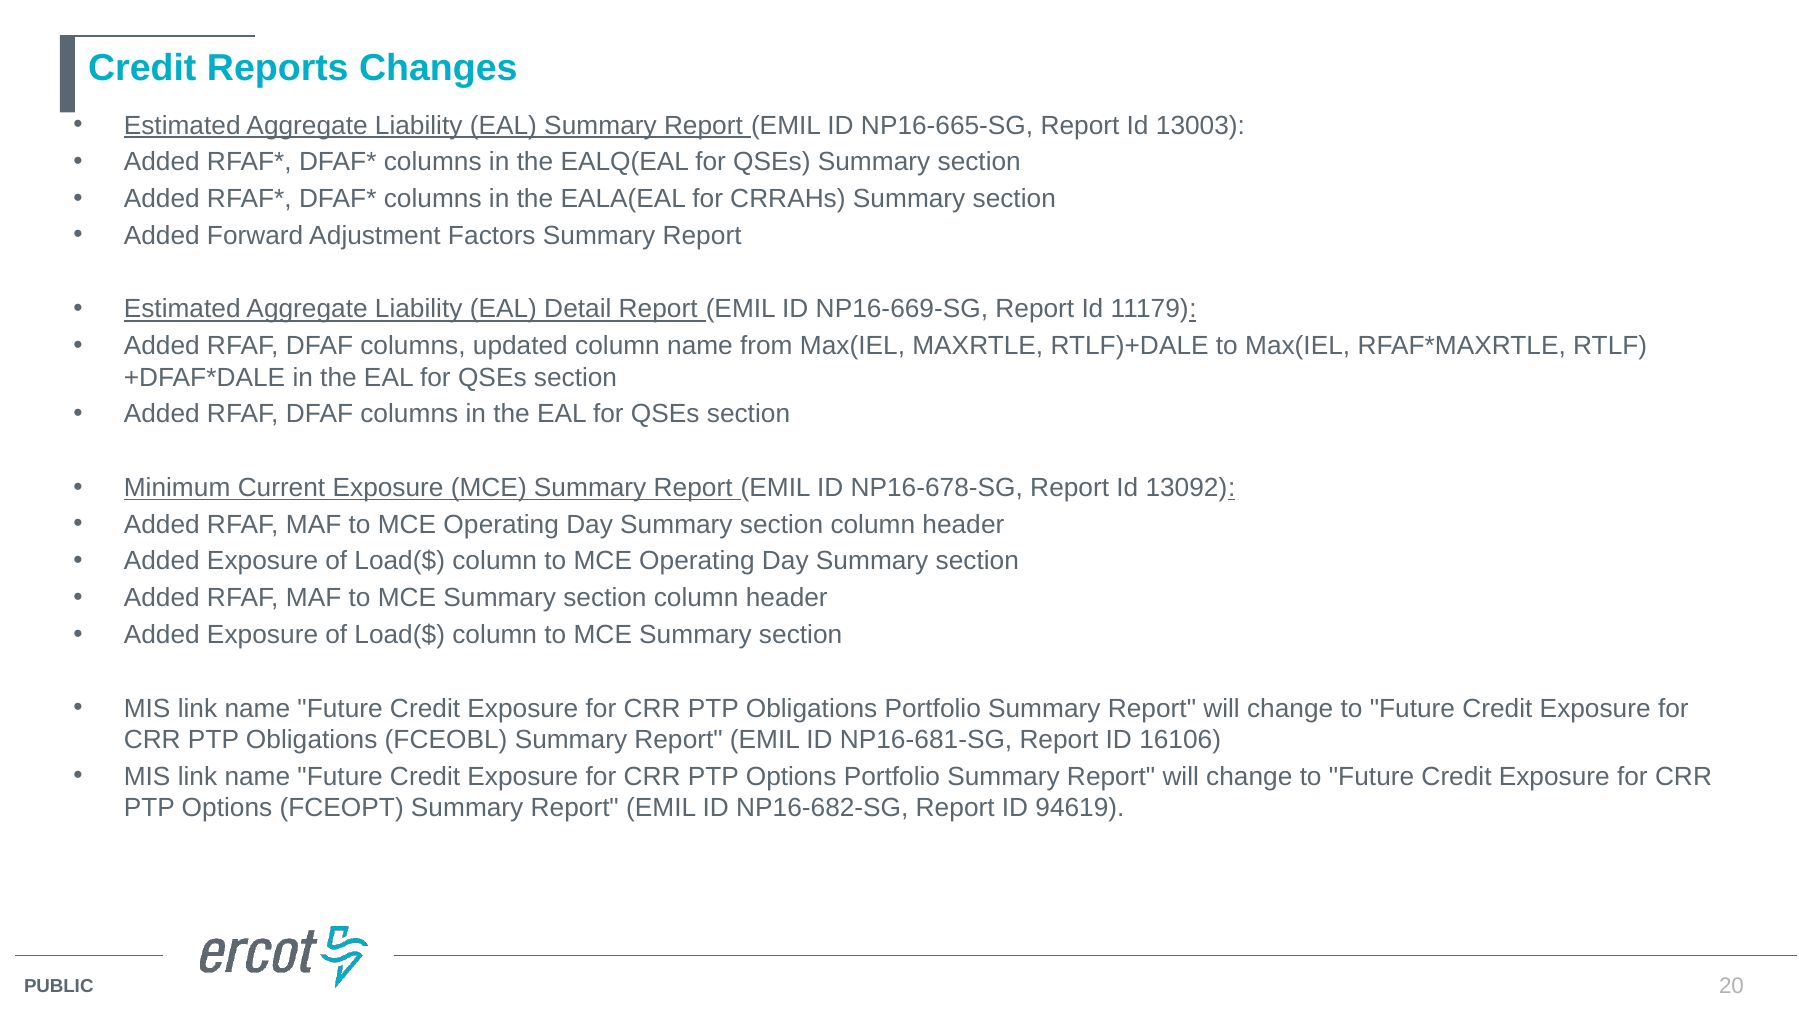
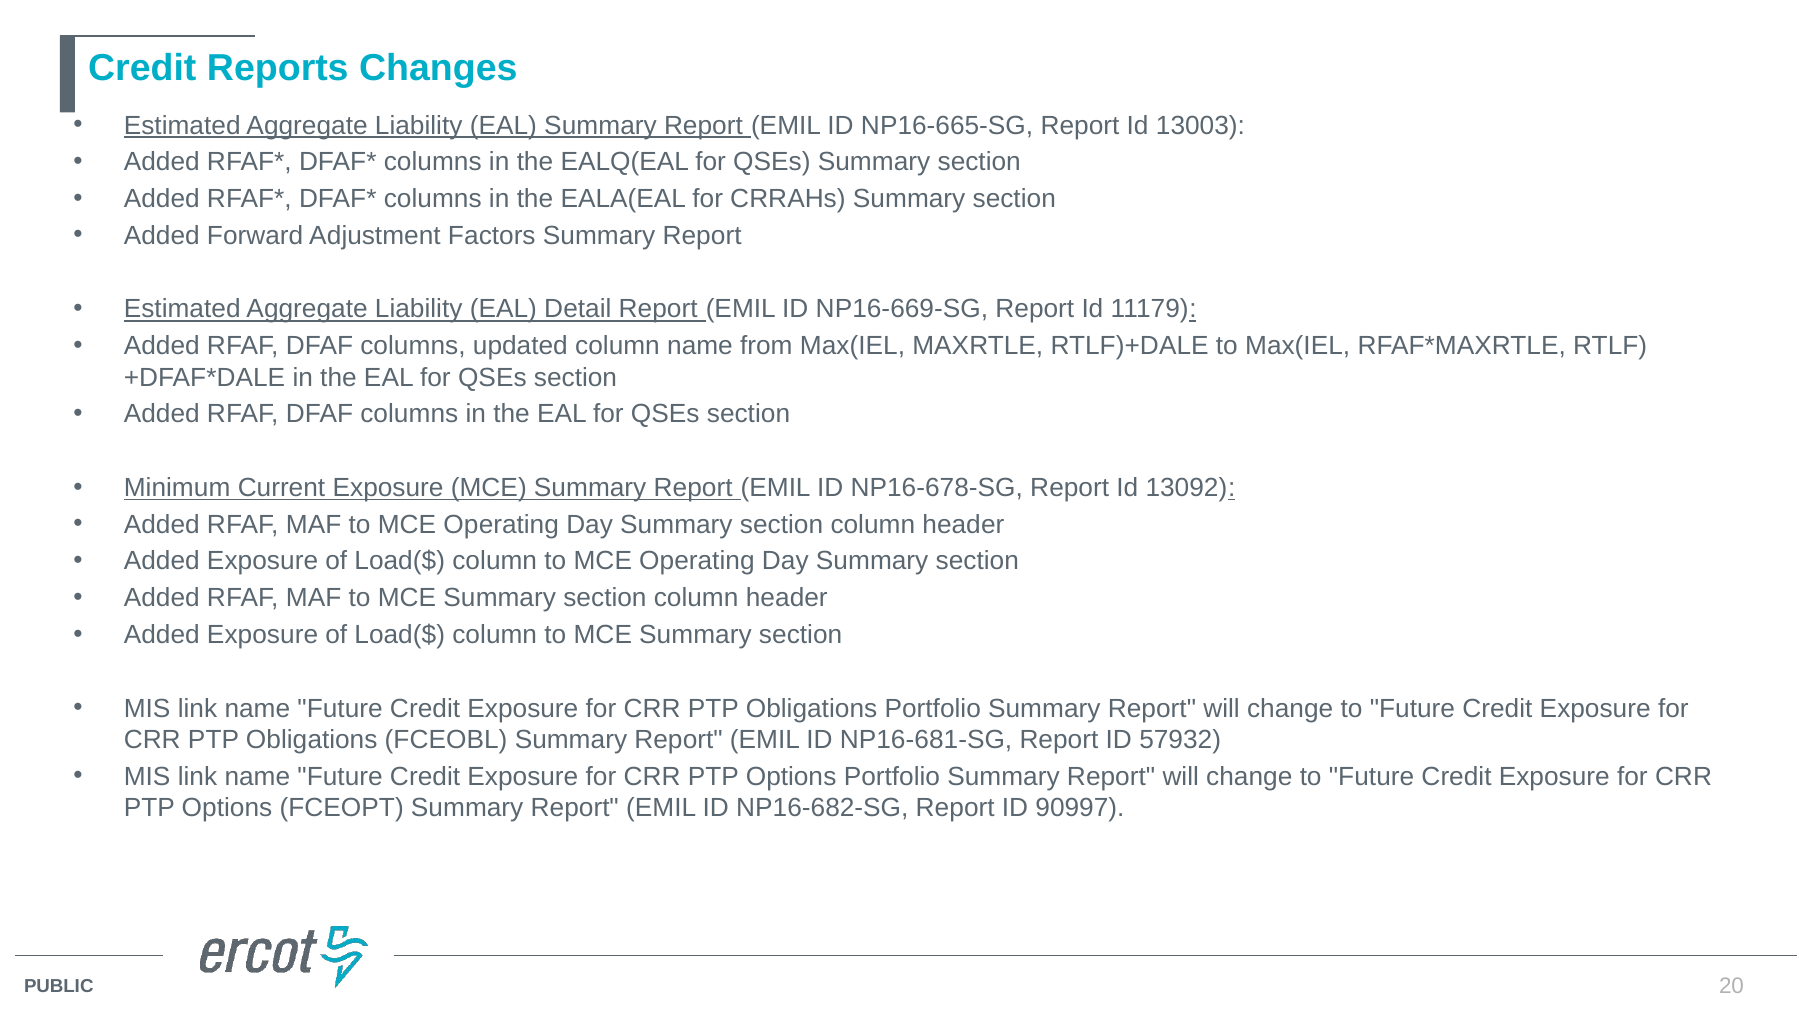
16106: 16106 -> 57932
94619: 94619 -> 90997
